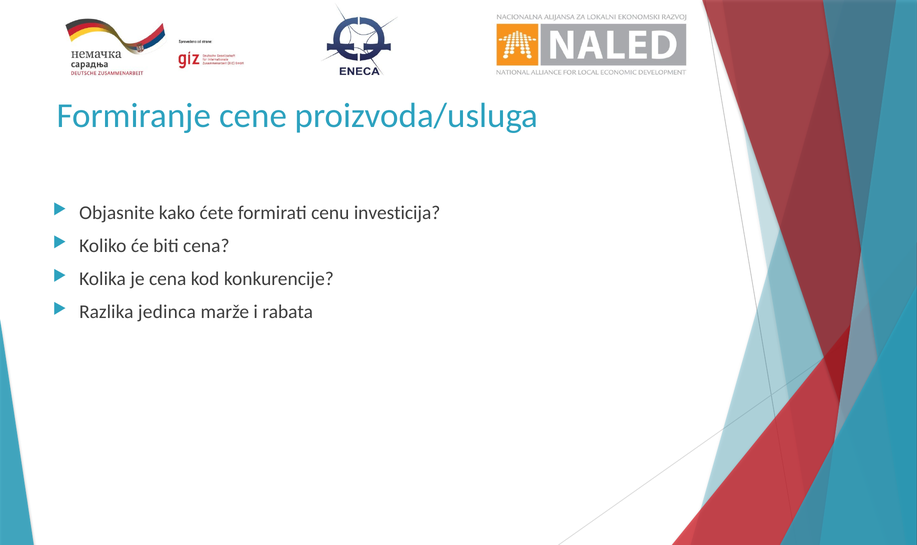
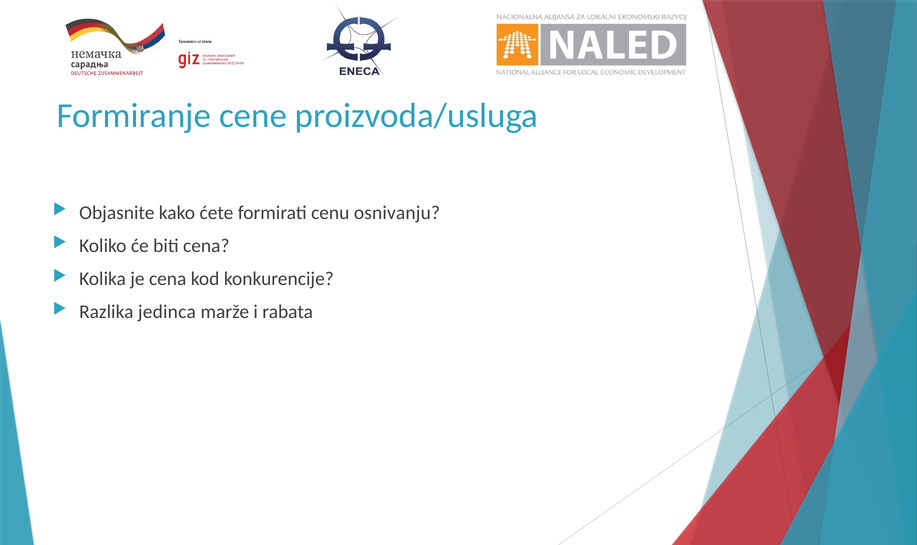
investicija: investicija -> osnivanju
